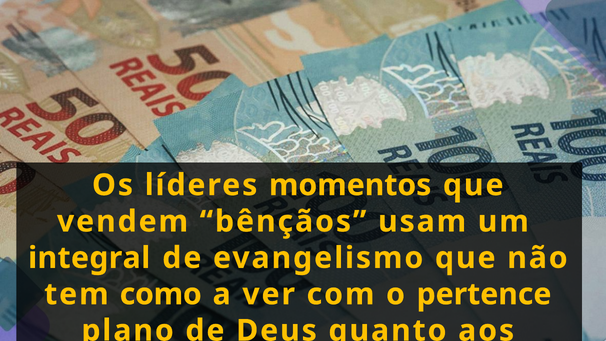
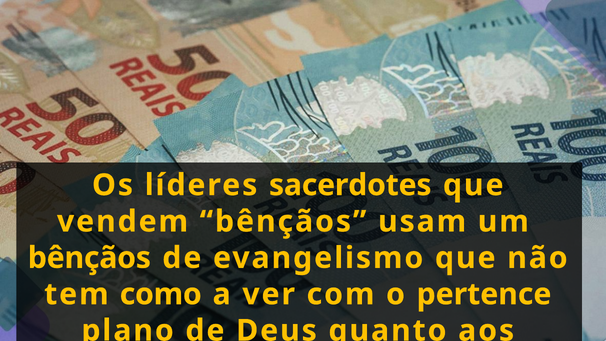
momentos: momentos -> sacerdotes
integral at (89, 258): integral -> bênçãos
